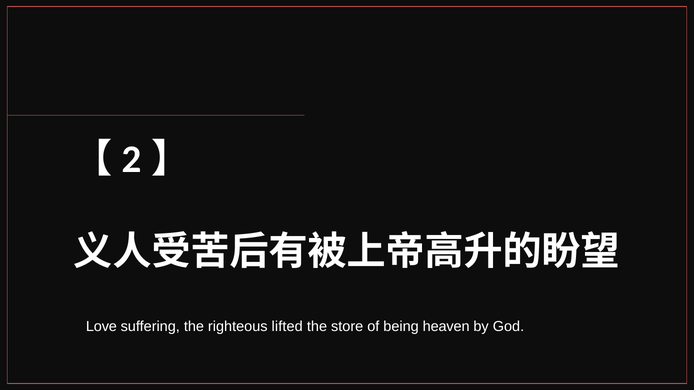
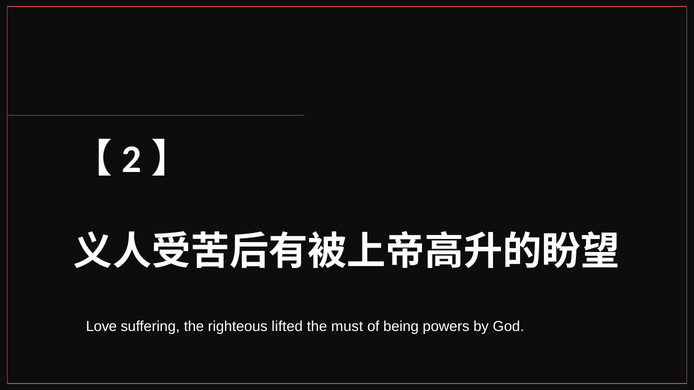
store: store -> must
heaven: heaven -> powers
